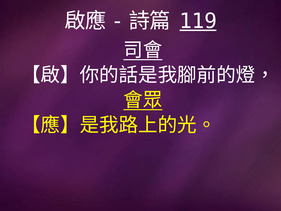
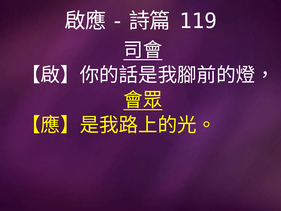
119 underline: present -> none
